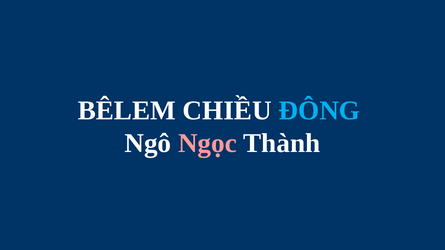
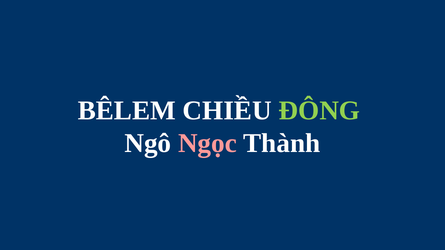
ĐÔNG colour: light blue -> light green
